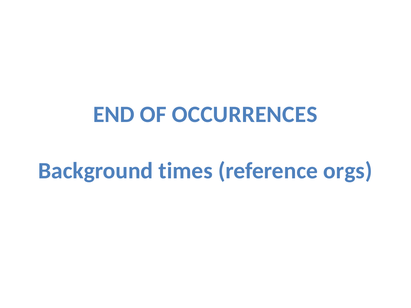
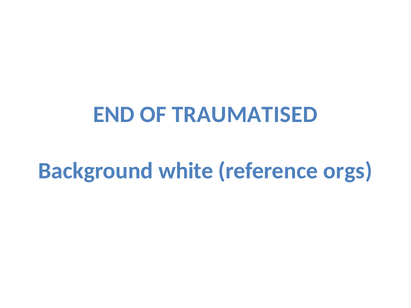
OCCURRENCES: OCCURRENCES -> TRAUMATISED
times: times -> white
